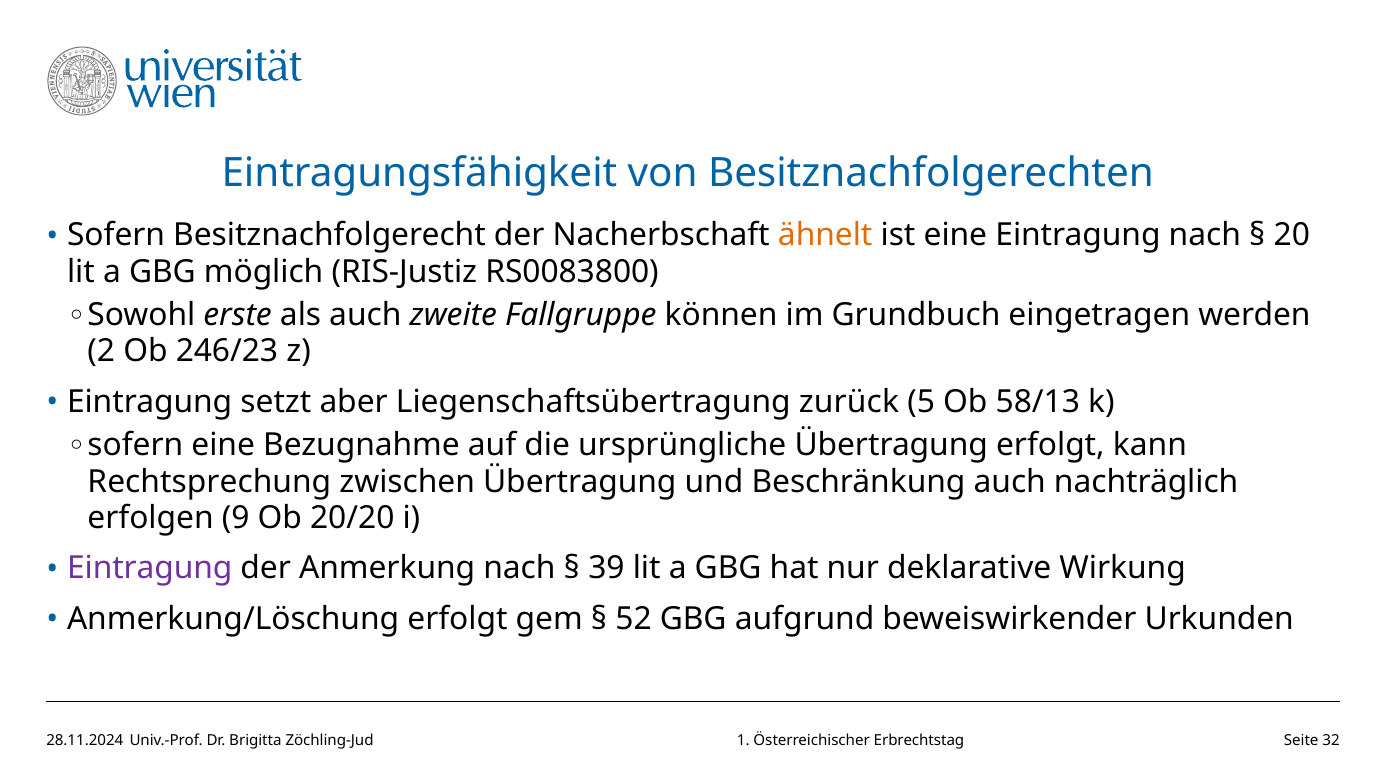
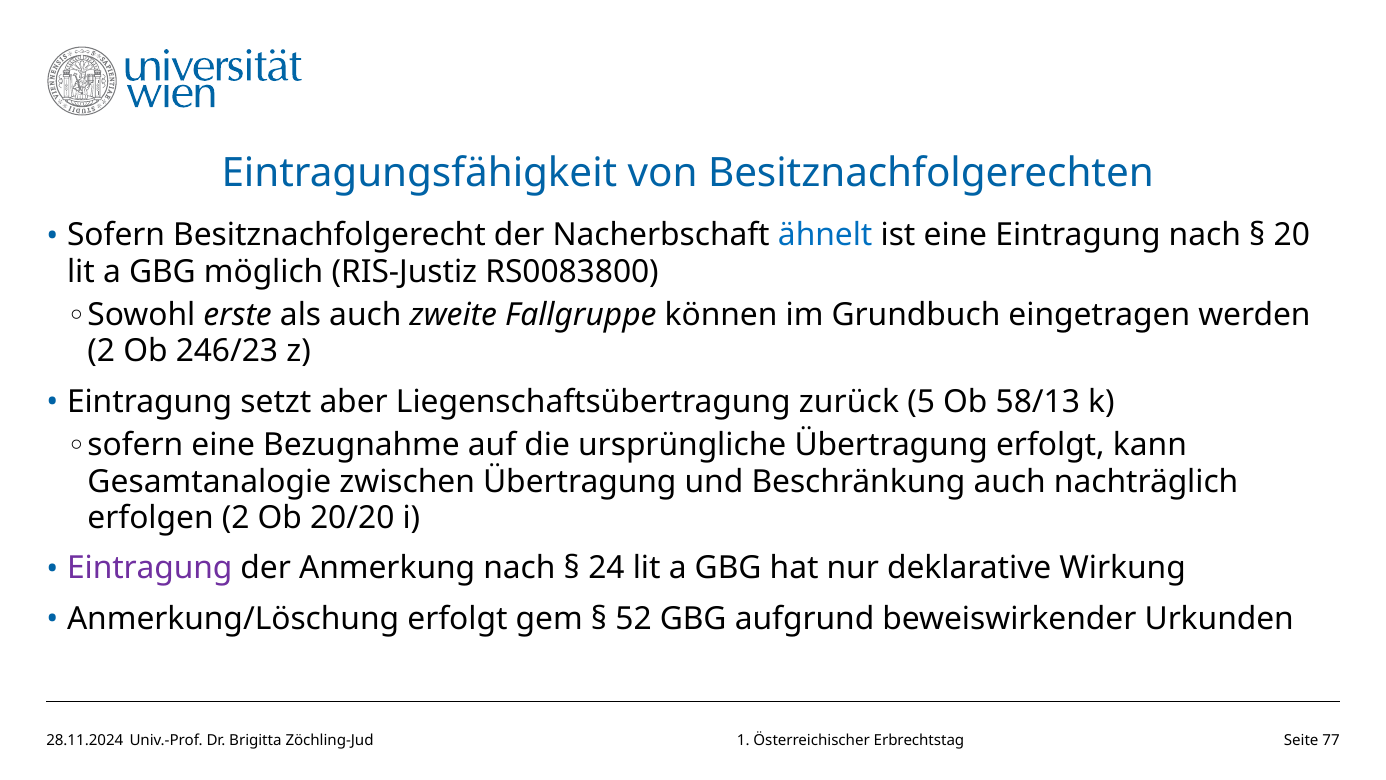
ähnelt colour: orange -> blue
Rechtsprechung: Rechtsprechung -> Gesamtanalogie
erfolgen 9: 9 -> 2
39: 39 -> 24
32: 32 -> 77
